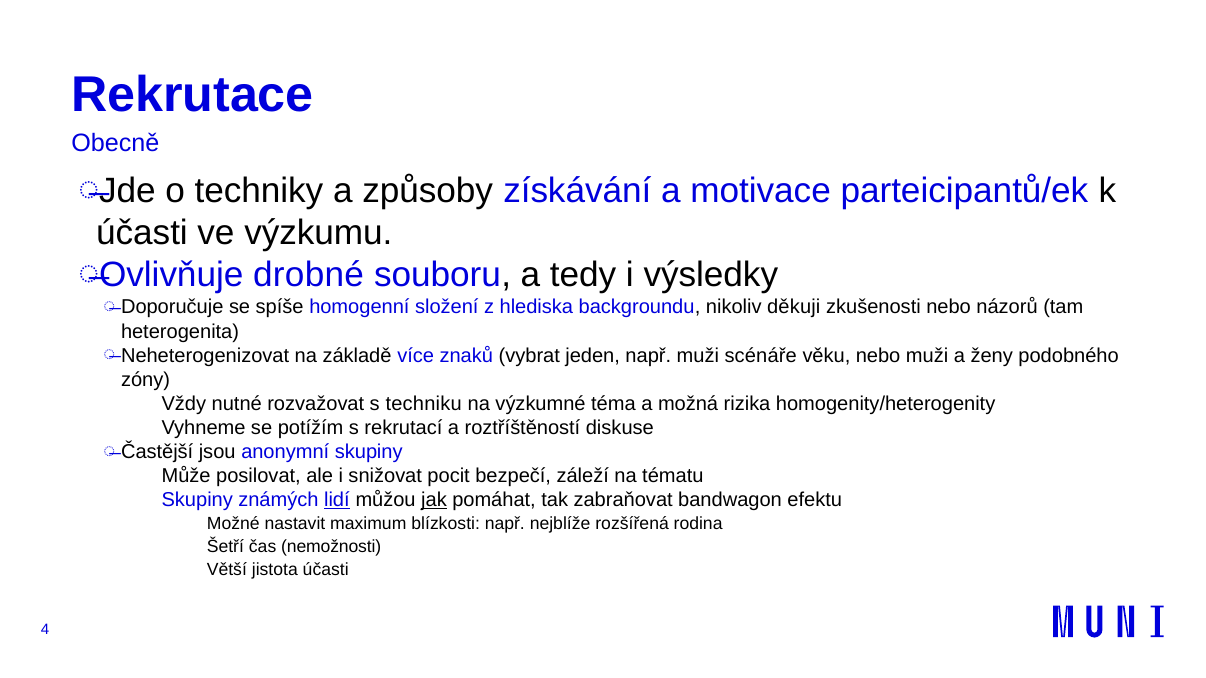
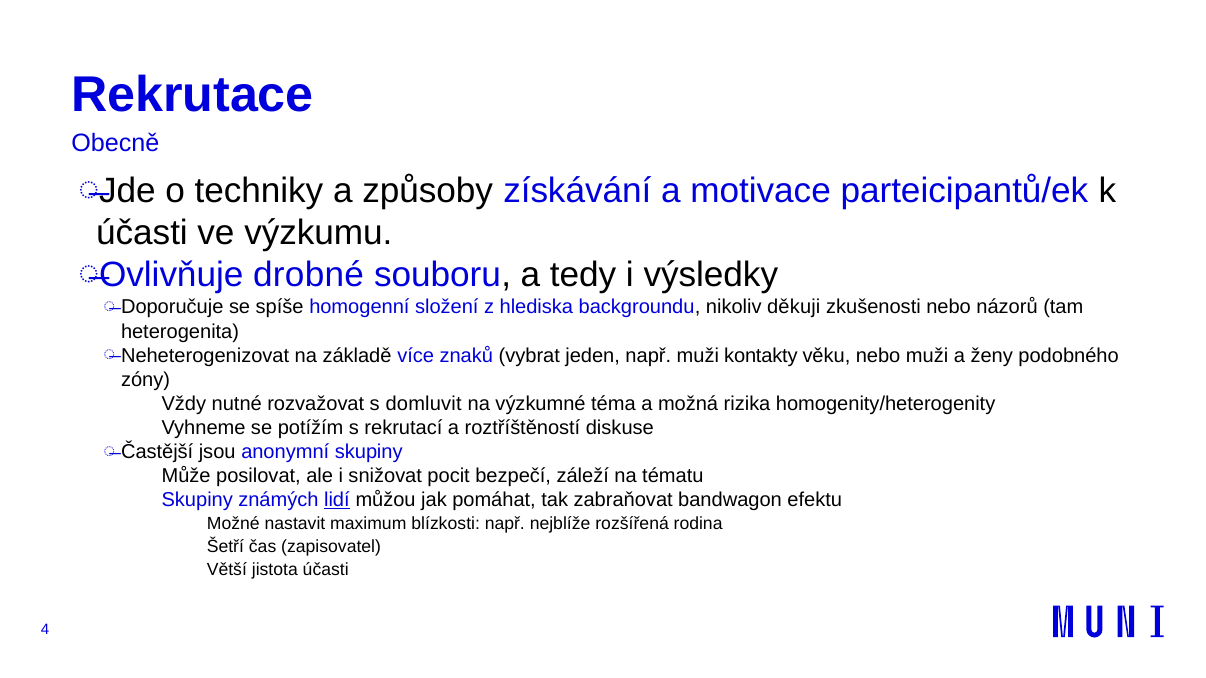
scénáře: scénáře -> kontakty
techniku: techniku -> domluvit
jak underline: present -> none
nemožnosti: nemožnosti -> zapisovatel
